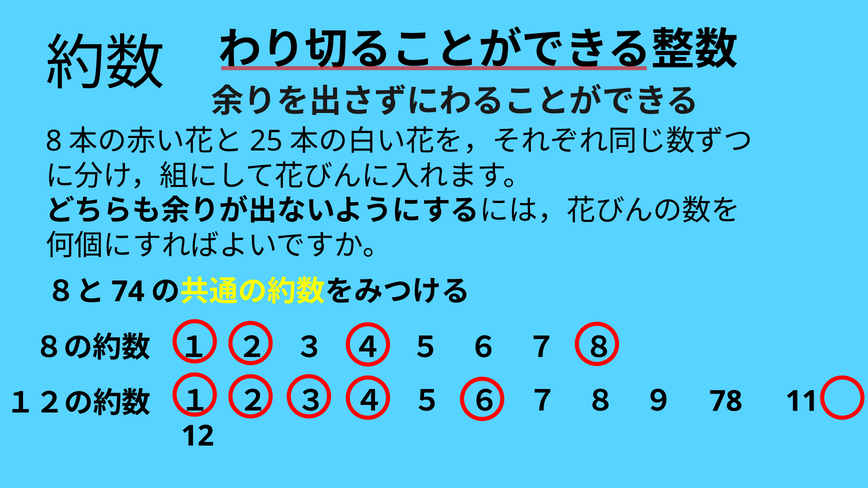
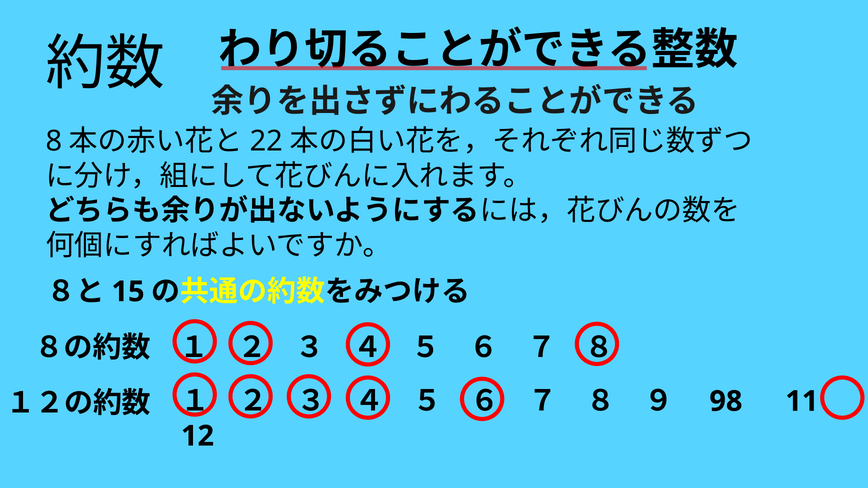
25: 25 -> 22
74: 74 -> 15
78: 78 -> 98
